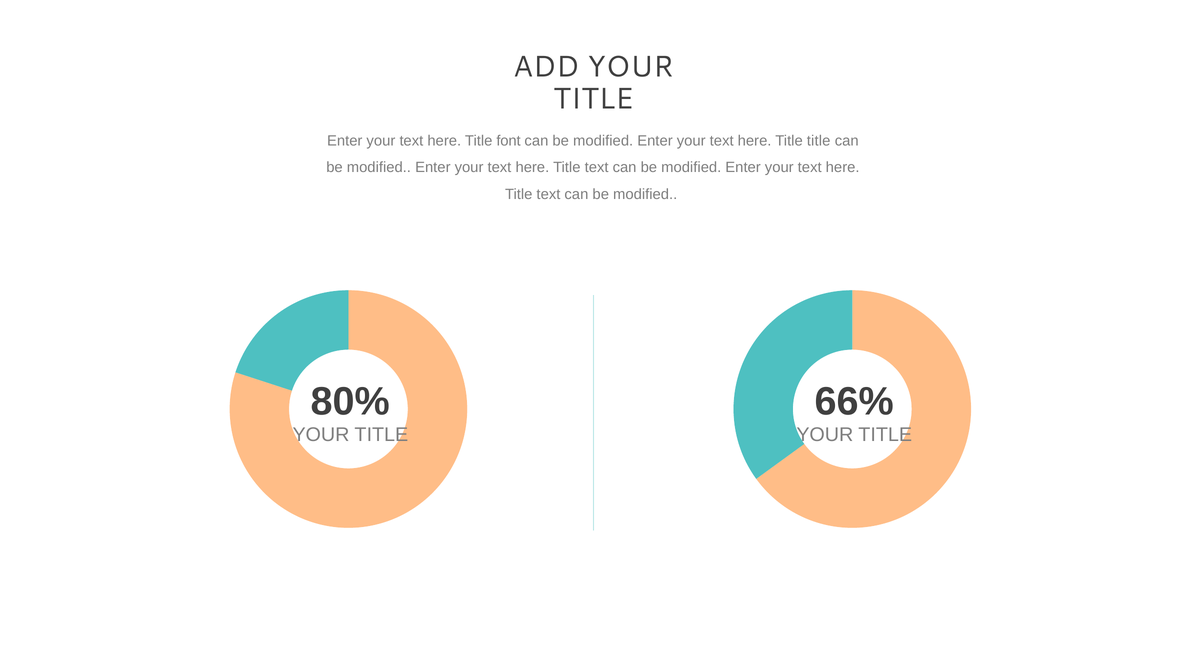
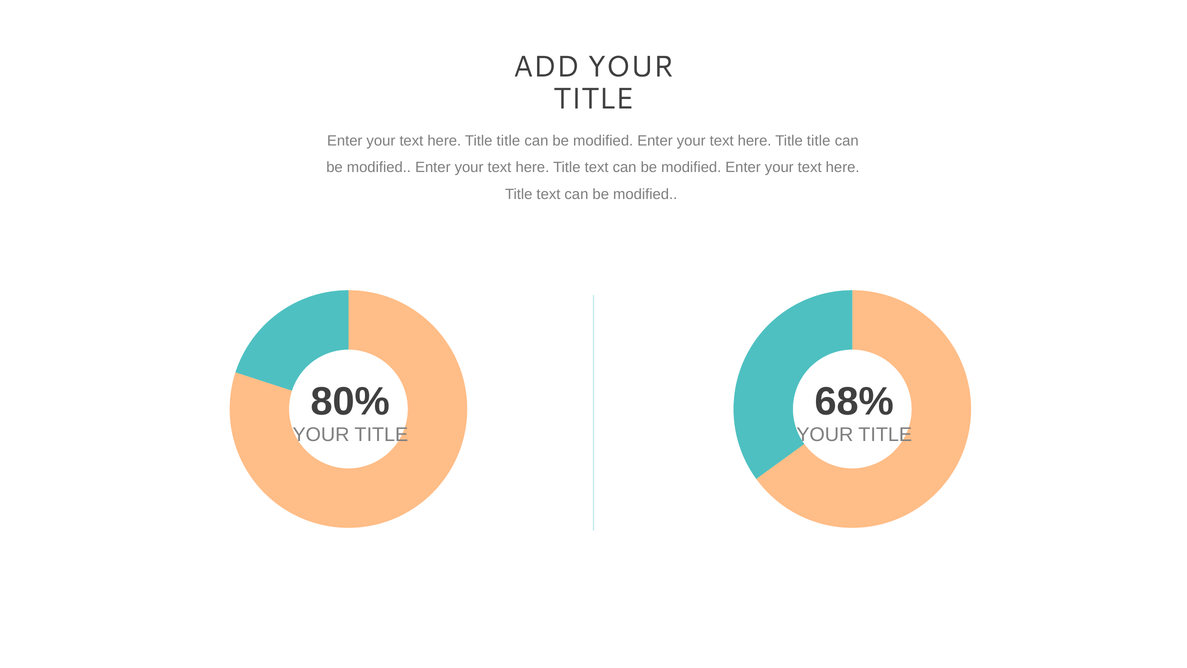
font at (509, 141): font -> title
66%: 66% -> 68%
